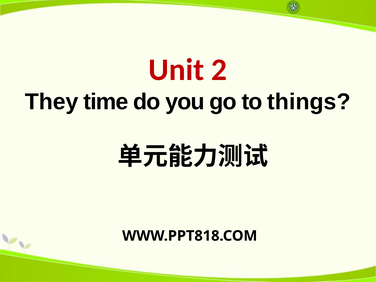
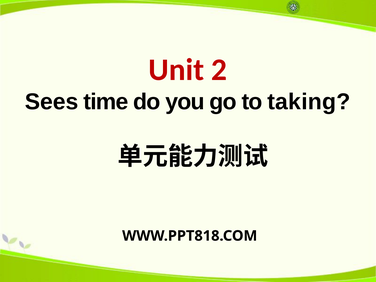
They: They -> Sees
things: things -> taking
